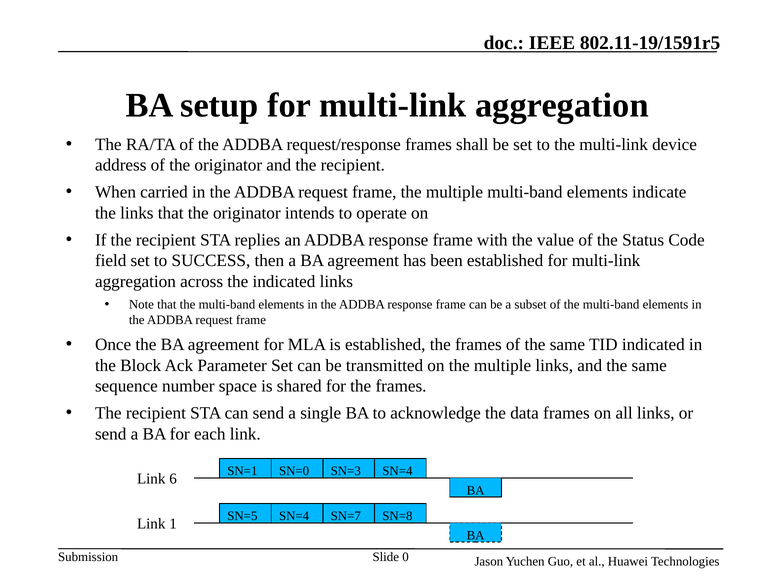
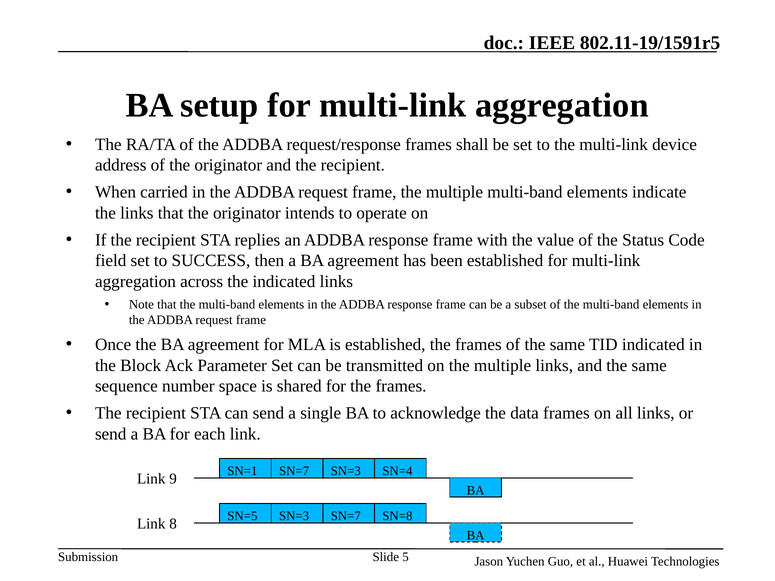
SN=1 SN=0: SN=0 -> SN=7
6: 6 -> 9
SN=5 SN=4: SN=4 -> SN=3
1: 1 -> 8
0: 0 -> 5
